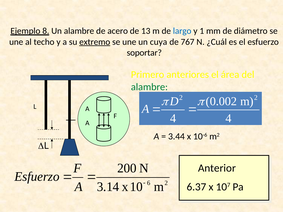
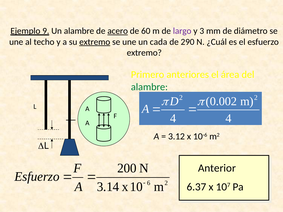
8: 8 -> 9
acero underline: none -> present
13: 13 -> 60
largo colour: blue -> purple
1: 1 -> 3
cuya: cuya -> cada
767: 767 -> 290
soportar at (144, 53): soportar -> extremo
3.44: 3.44 -> 3.12
